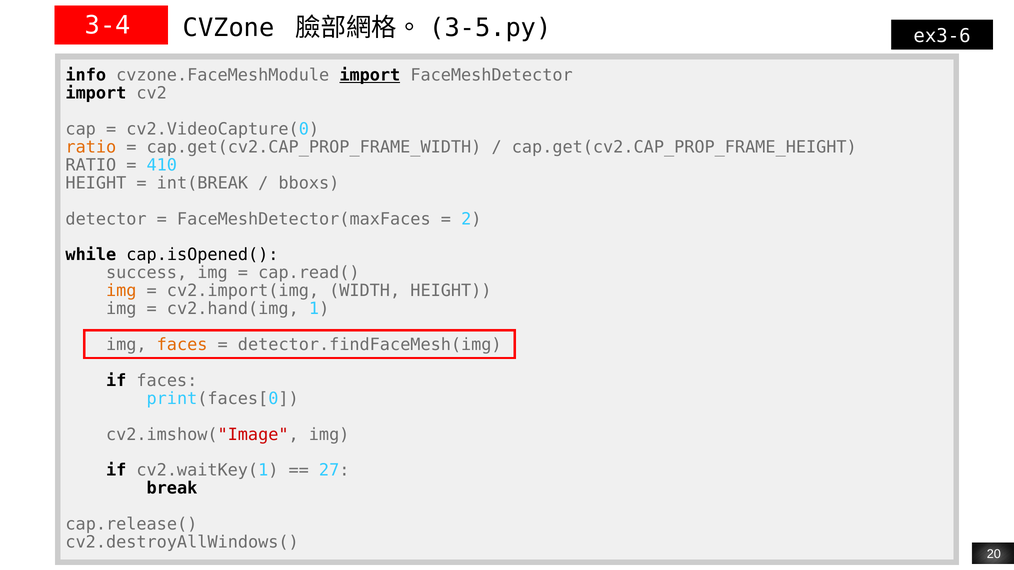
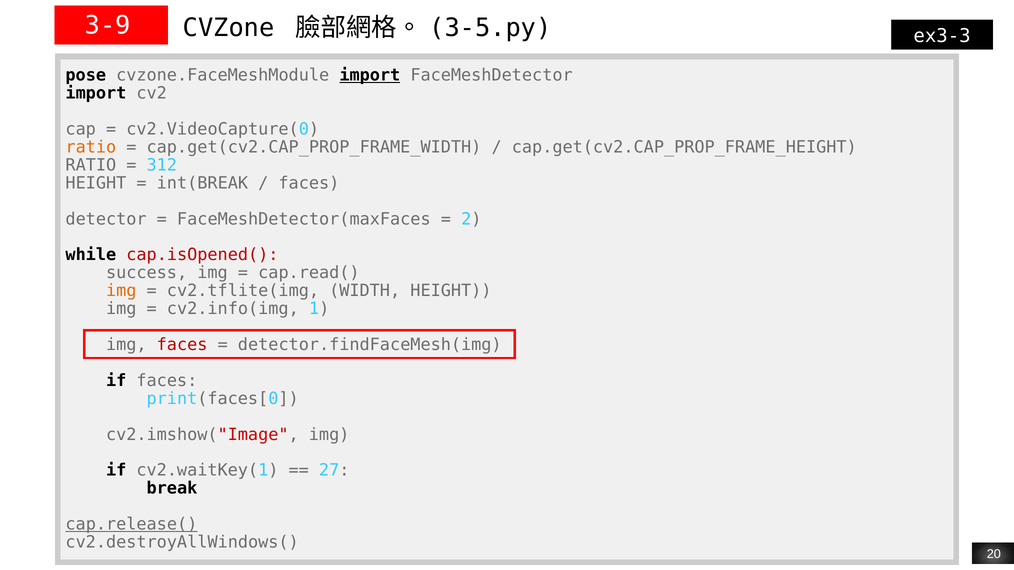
3-4: 3-4 -> 3-9
ex3-6: ex3-6 -> ex3-3
info: info -> pose
410: 410 -> 312
bboxs at (309, 183): bboxs -> faces
cap.isOpened( colour: black -> red
cv2.import(img: cv2.import(img -> cv2.tflite(img
cv2.hand(img: cv2.hand(img -> cv2.info(img
faces at (182, 345) colour: orange -> red
cap.release( underline: none -> present
